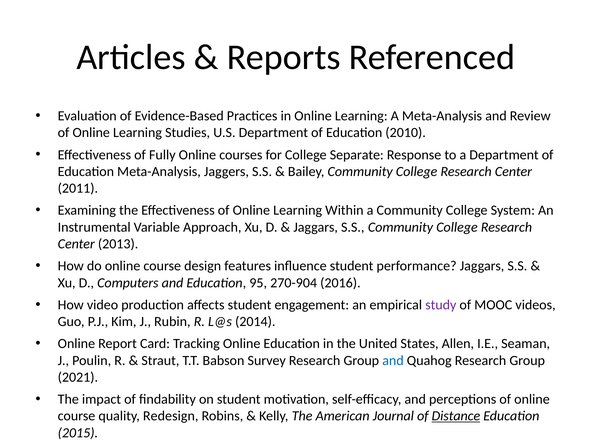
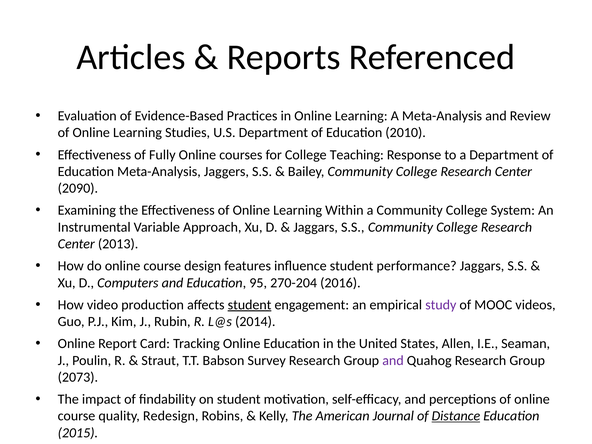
Separate: Separate -> Teaching
2011: 2011 -> 2090
270-904: 270-904 -> 270-204
student at (250, 305) underline: none -> present
and at (393, 360) colour: blue -> purple
2021: 2021 -> 2073
